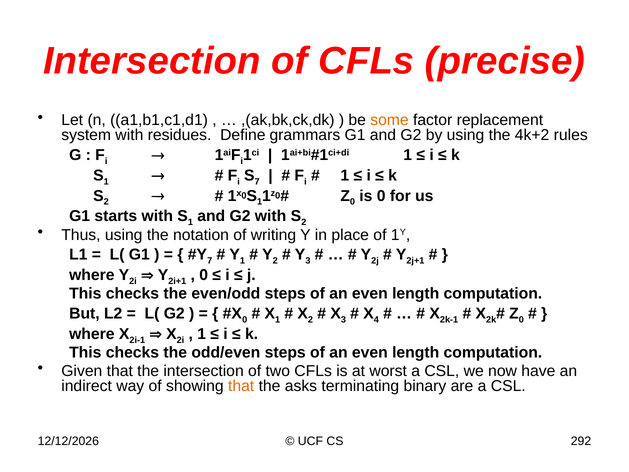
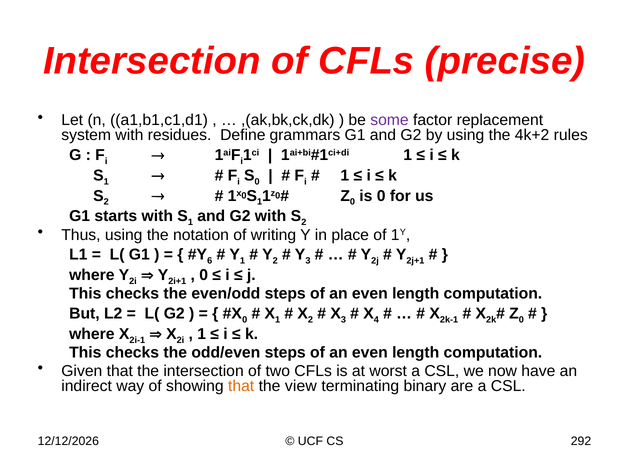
some colour: orange -> purple
7 at (257, 182): 7 -> 0
7 at (210, 261): 7 -> 6
asks: asks -> view
